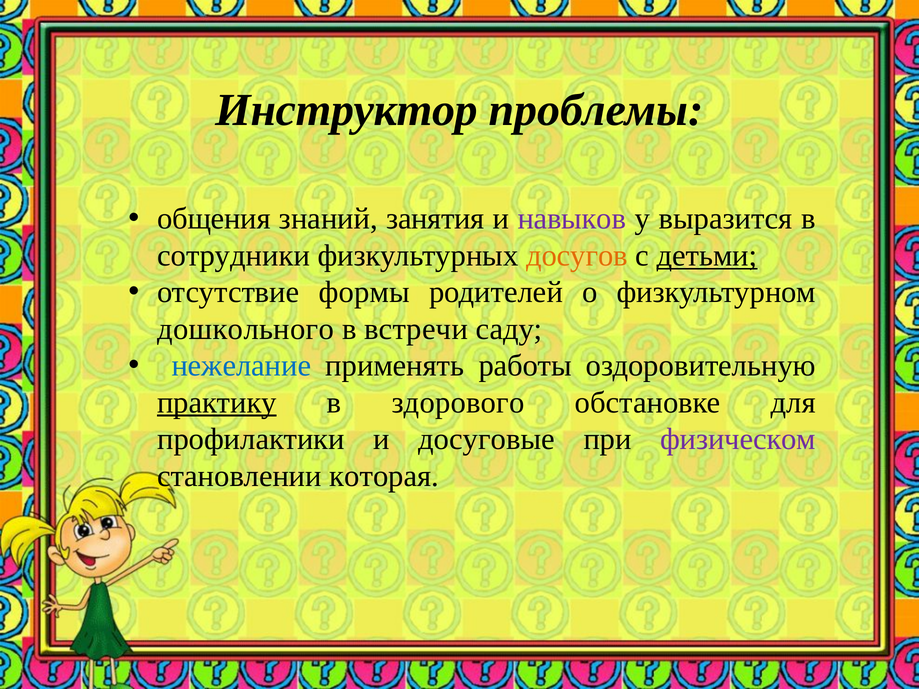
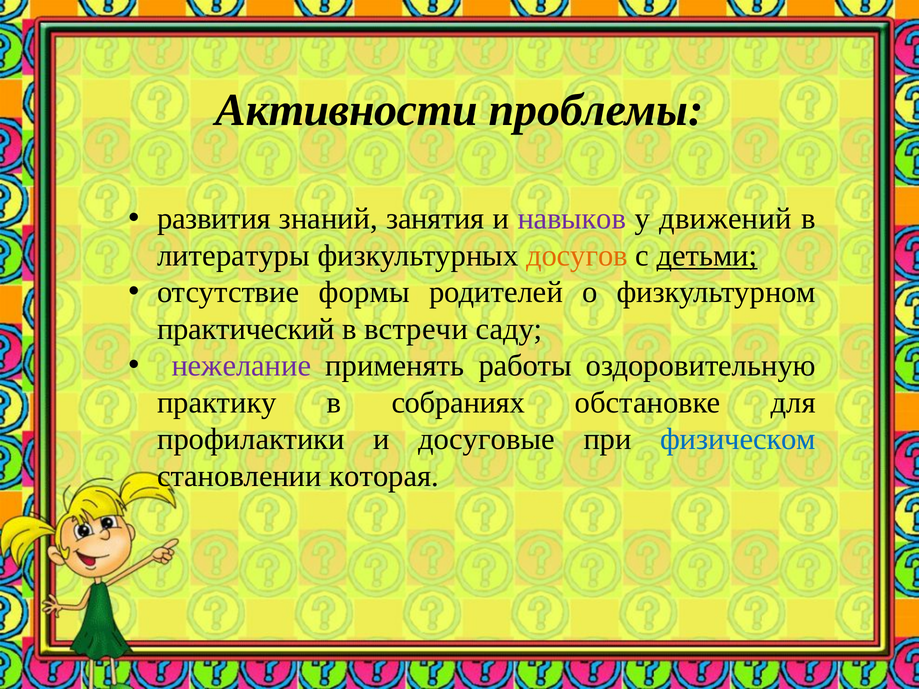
Инструктор: Инструктор -> Активности
общения: общения -> развития
выразится: выразится -> движений
сотрудники: сотрудники -> литературы
дошкольного: дошкольного -> практический
нежелание colour: blue -> purple
практику underline: present -> none
здорового: здорового -> собраниях
физическом colour: purple -> blue
